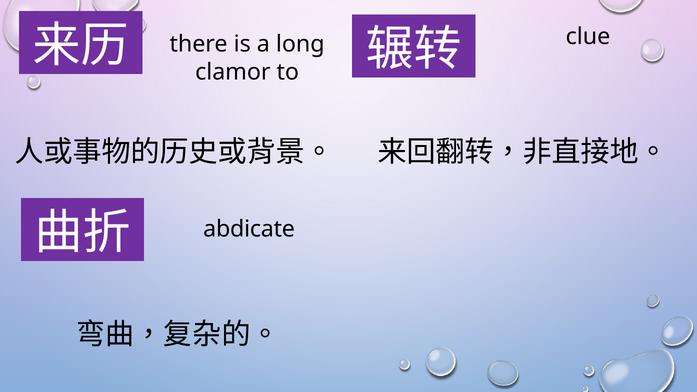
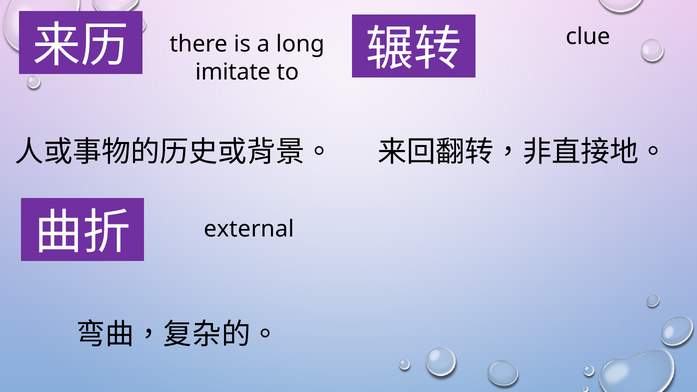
clamor: clamor -> imitate
abdicate: abdicate -> external
